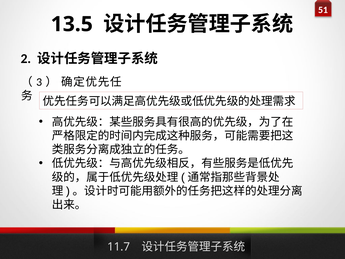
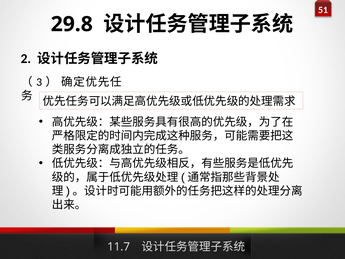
13.5: 13.5 -> 29.8
